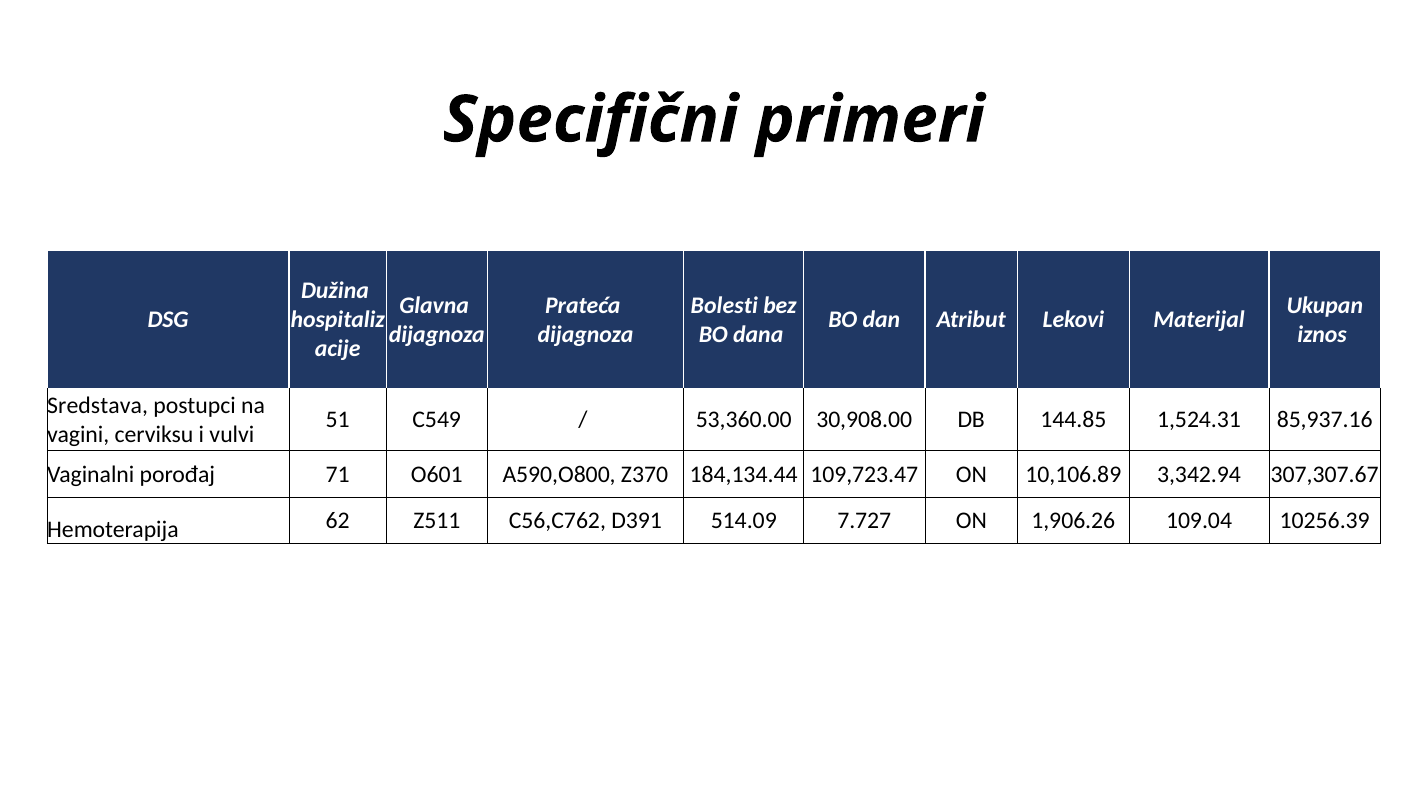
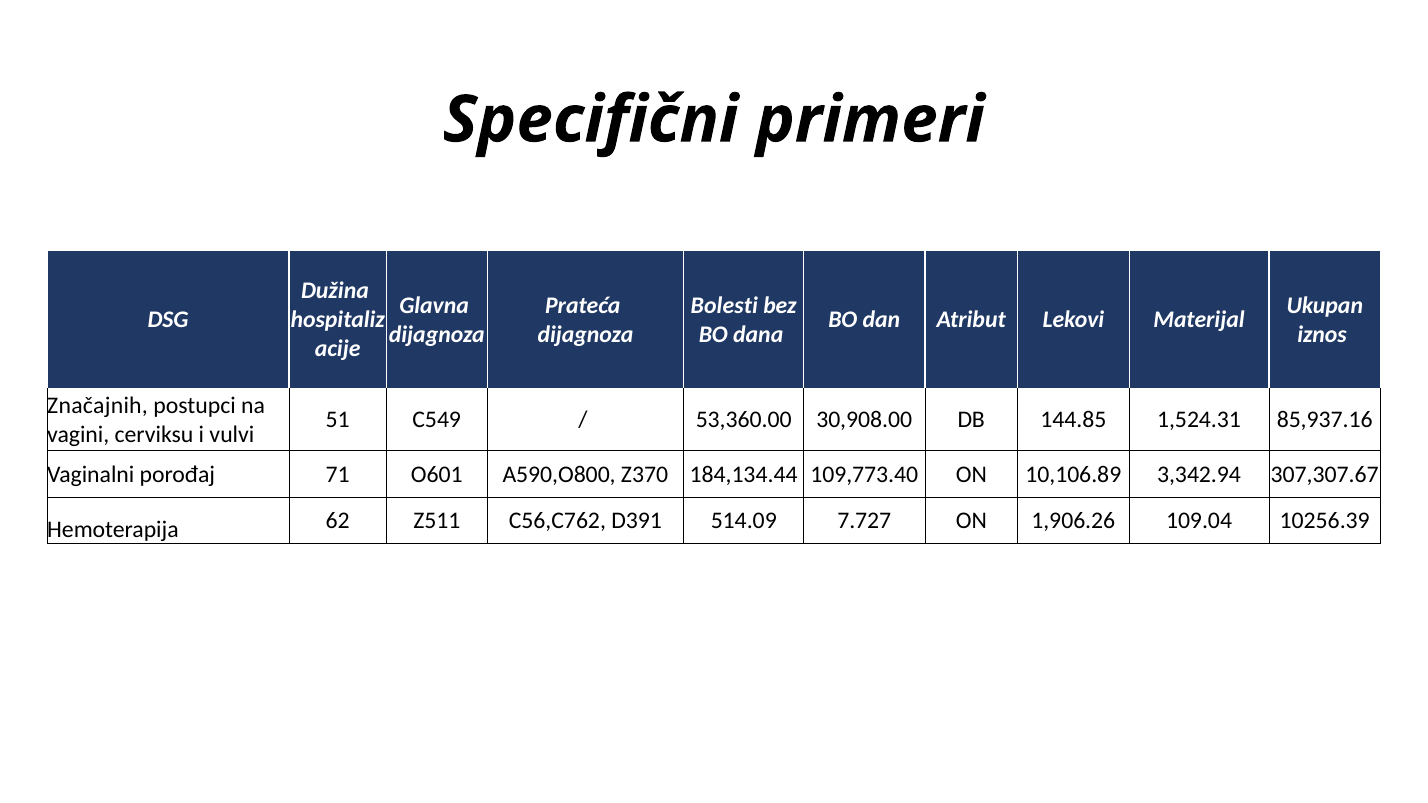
Sredstava: Sredstava -> Značajnih
109,723.47: 109,723.47 -> 109,773.40
